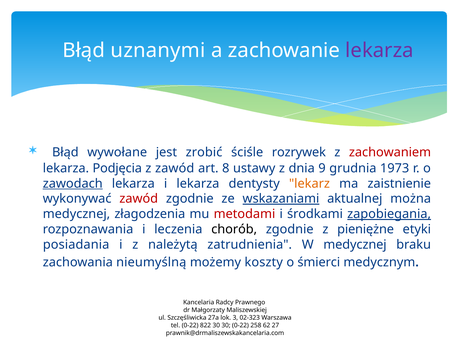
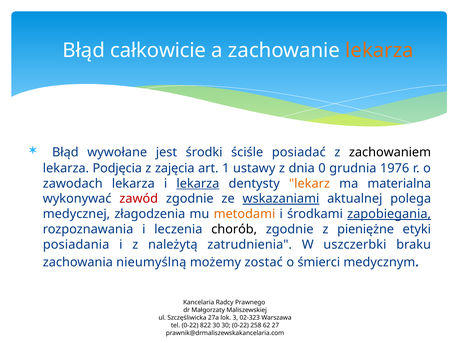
uznanymi: uznanymi -> całkowicie
lekarza at (379, 50) colour: purple -> orange
zrobić: zrobić -> środki
rozrywek: rozrywek -> posiadać
zachowaniem colour: red -> black
z zawód: zawód -> zajęcia
8: 8 -> 1
9: 9 -> 0
1973: 1973 -> 1976
zawodach underline: present -> none
lekarza at (198, 184) underline: none -> present
zaistnienie: zaistnienie -> materialna
można: można -> polega
metodami colour: red -> orange
W medycznej: medycznej -> uszczerbki
koszty: koszty -> zostać
